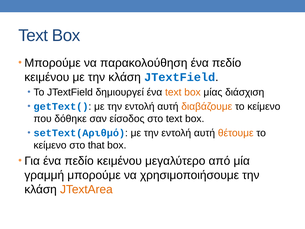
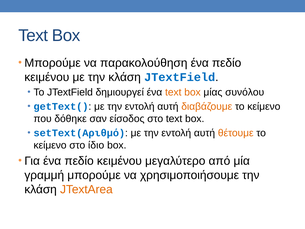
διάσχιση: διάσχιση -> συνόλου
that: that -> ίδιο
